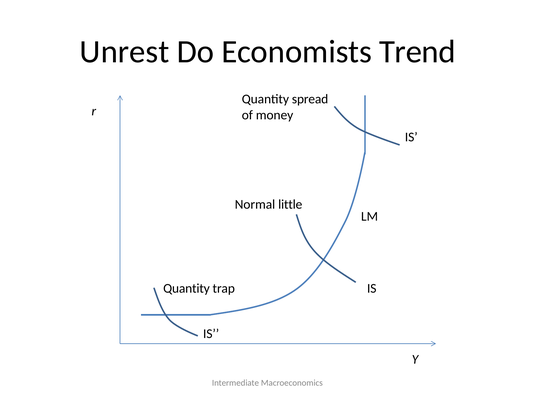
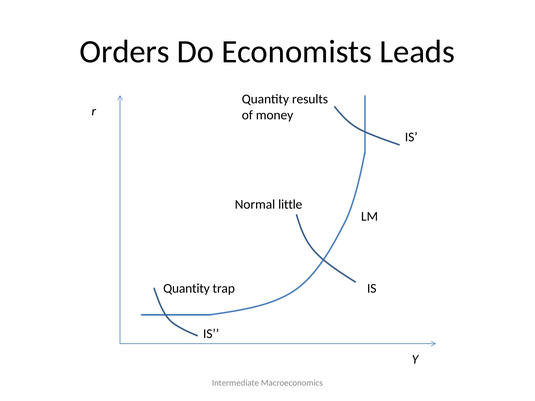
Unrest: Unrest -> Orders
Trend: Trend -> Leads
spread: spread -> results
